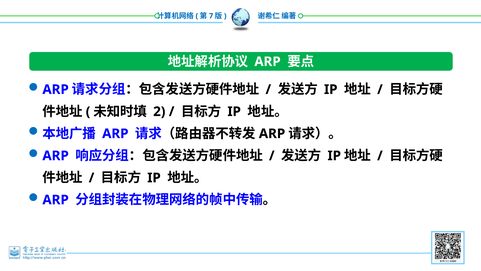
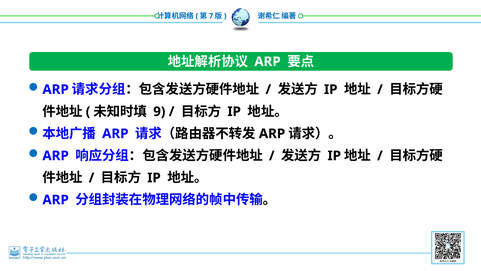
2: 2 -> 9
